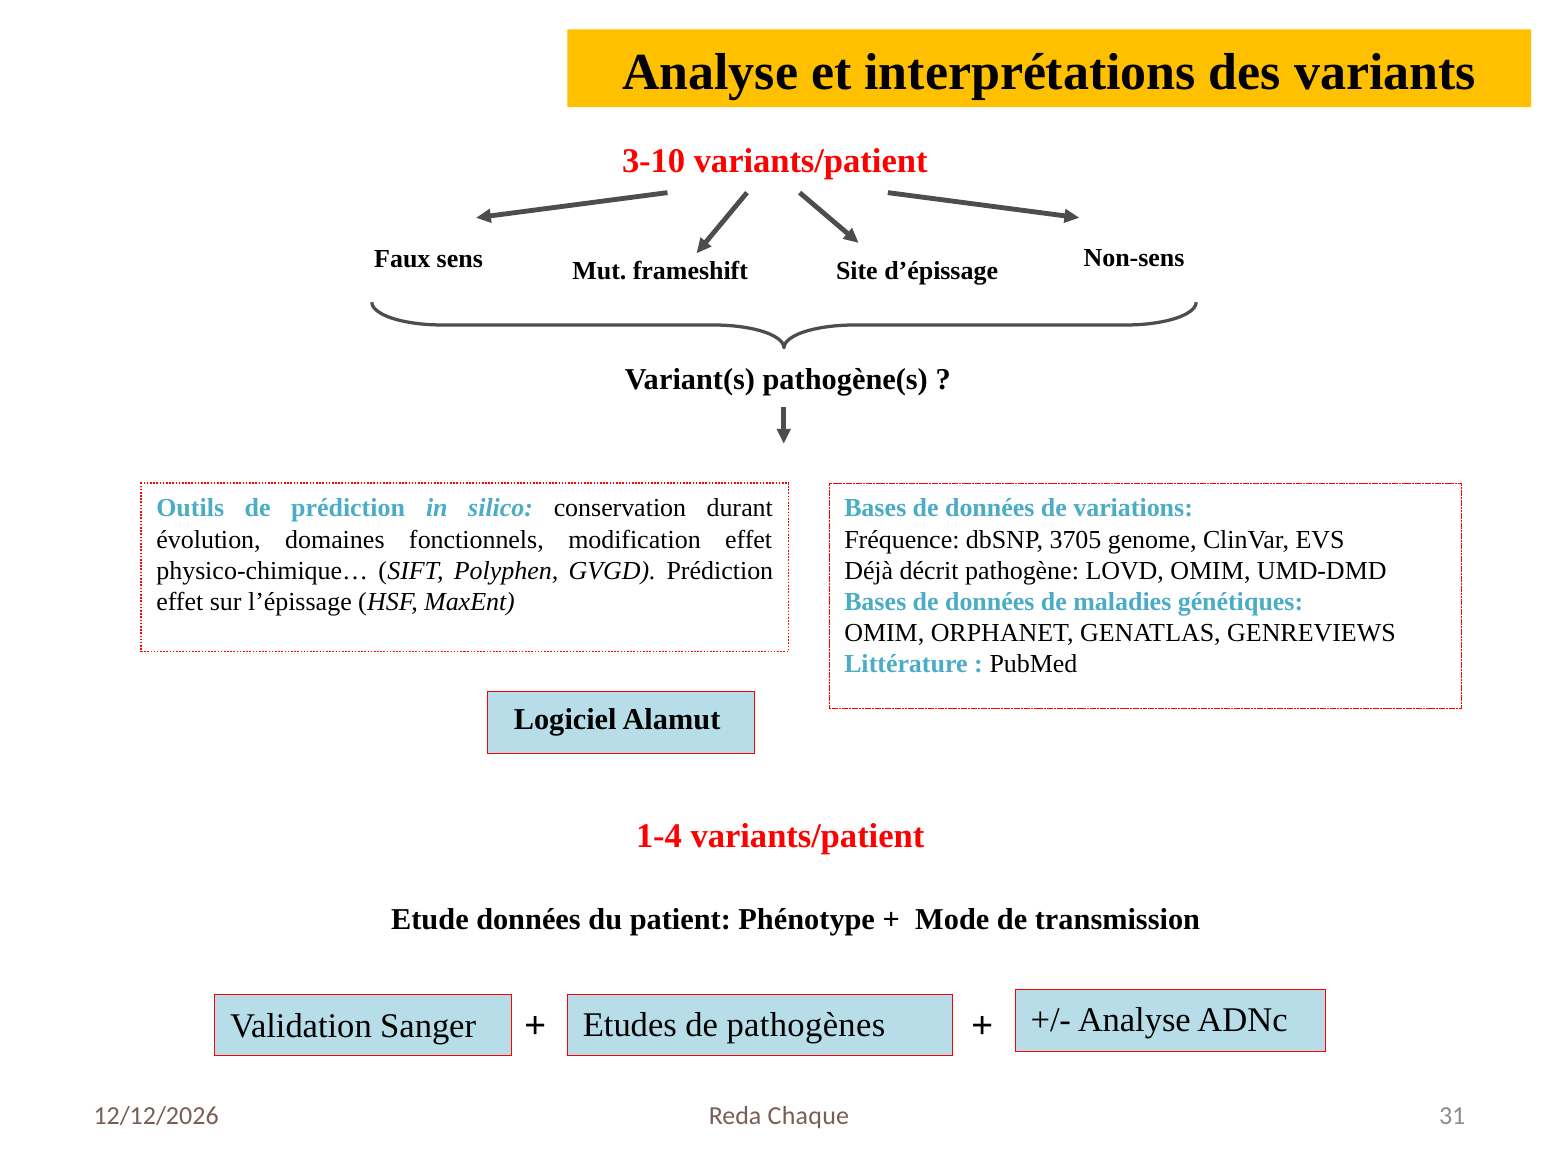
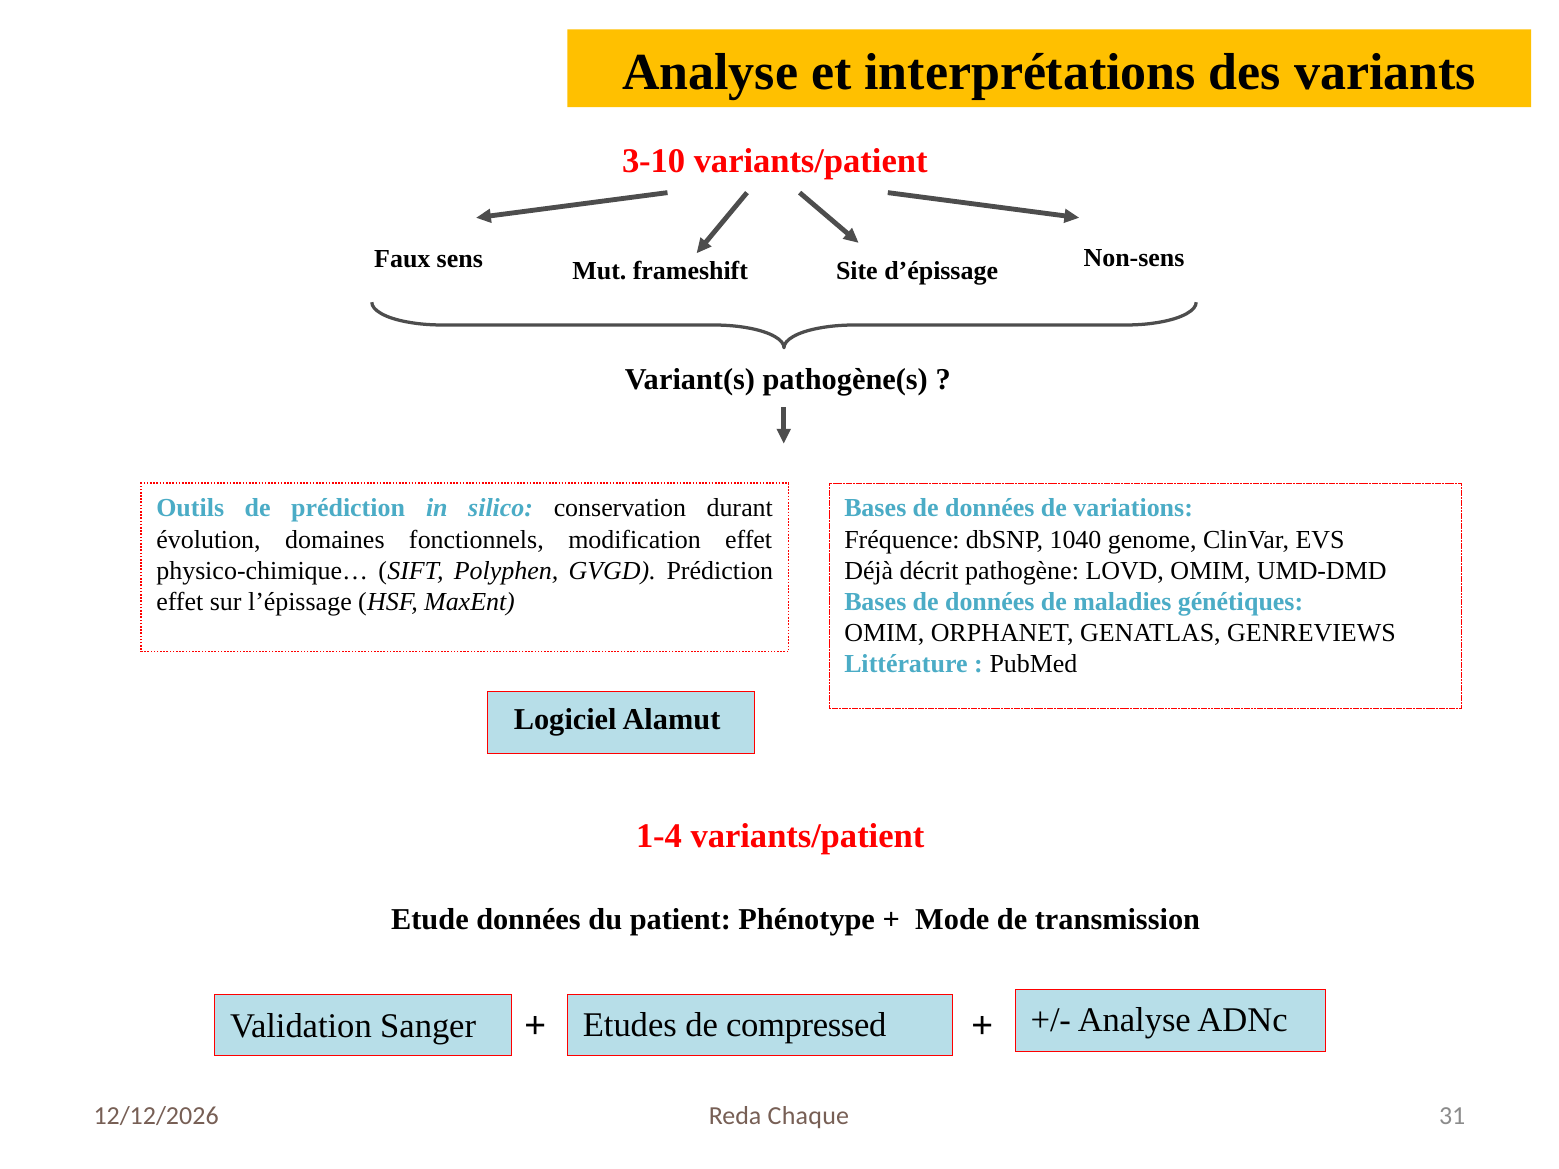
3705: 3705 -> 1040
pathogènes: pathogènes -> compressed
